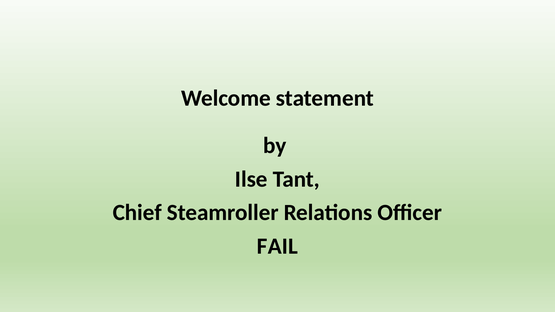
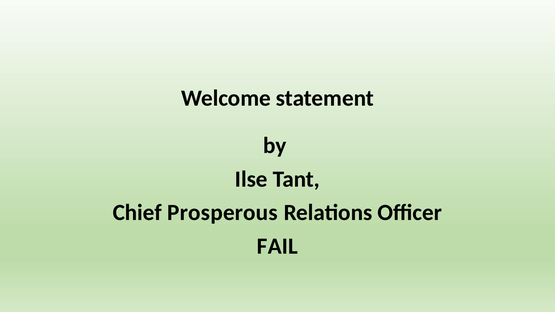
Steamroller: Steamroller -> Prosperous
